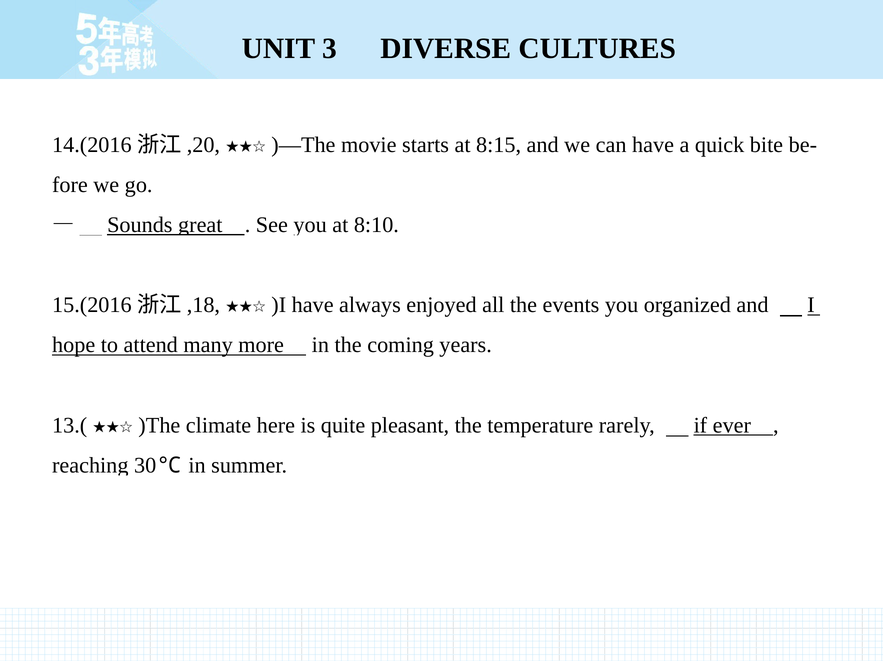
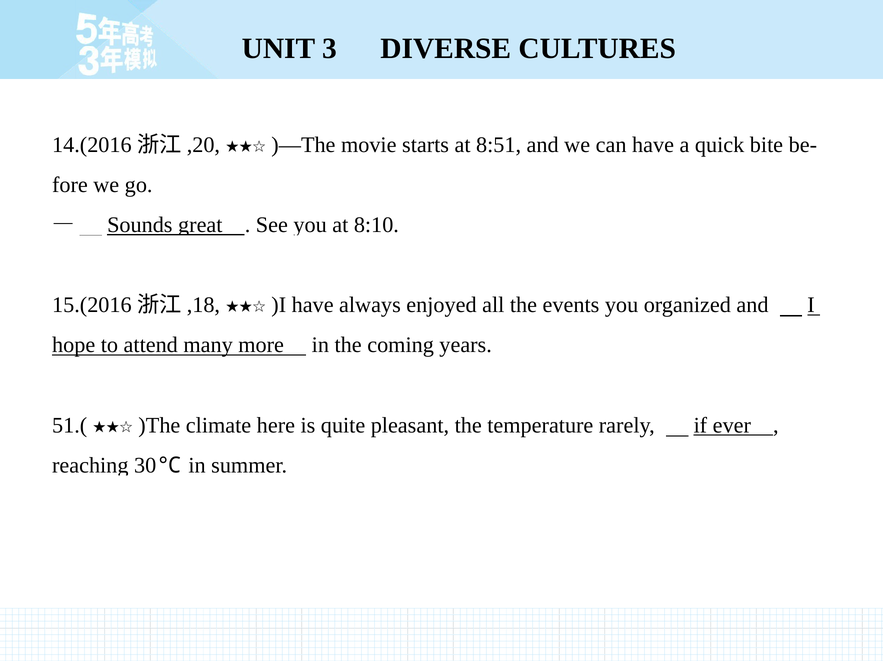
8:15: 8:15 -> 8:51
13.(: 13.( -> 51.(
